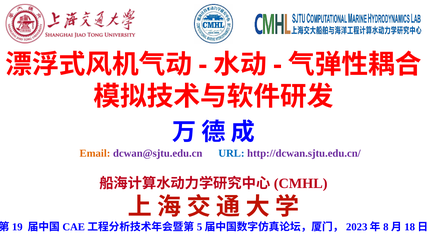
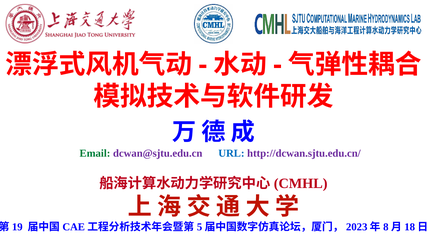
Email colour: orange -> green
